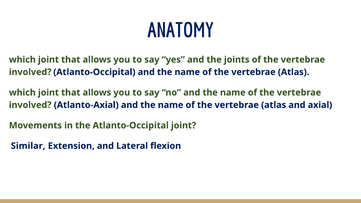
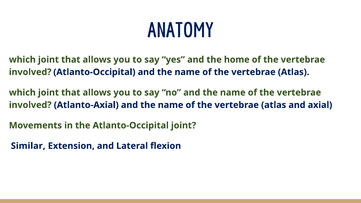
joints: joints -> home
